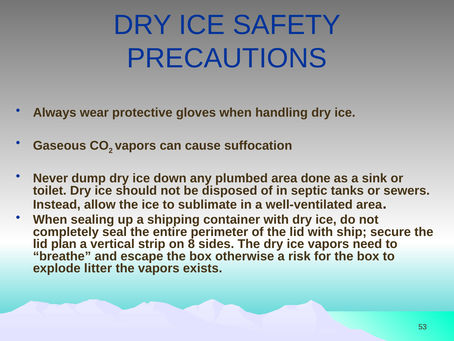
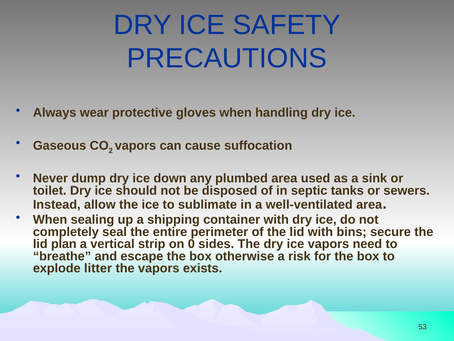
done: done -> used
ship: ship -> bins
8: 8 -> 0
